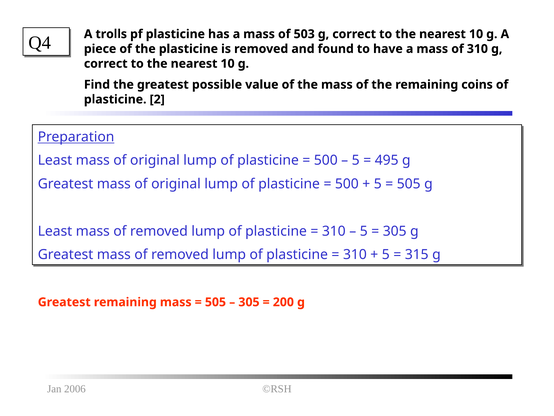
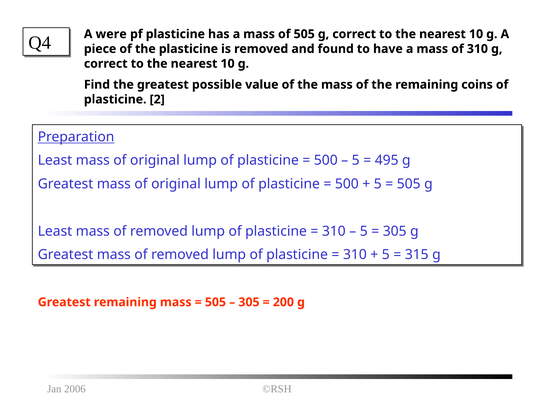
trolls: trolls -> were
of 503: 503 -> 505
